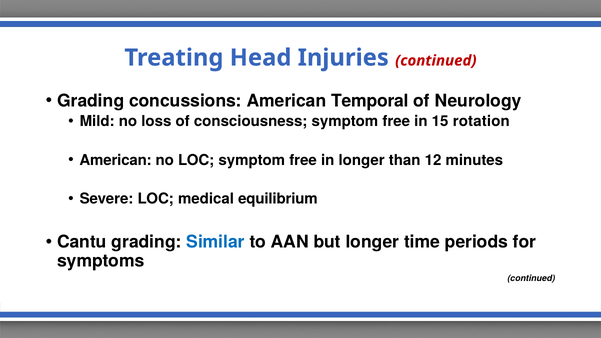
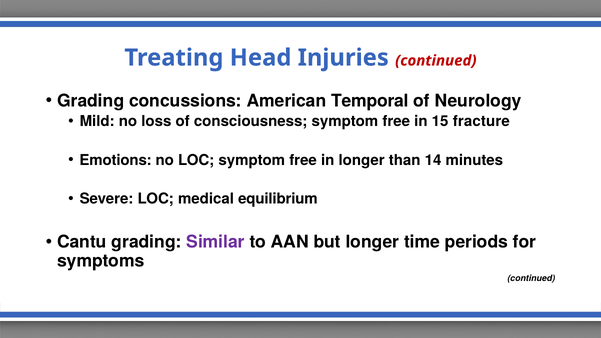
rotation: rotation -> fracture
American at (116, 160): American -> Emotions
12: 12 -> 14
Similar colour: blue -> purple
